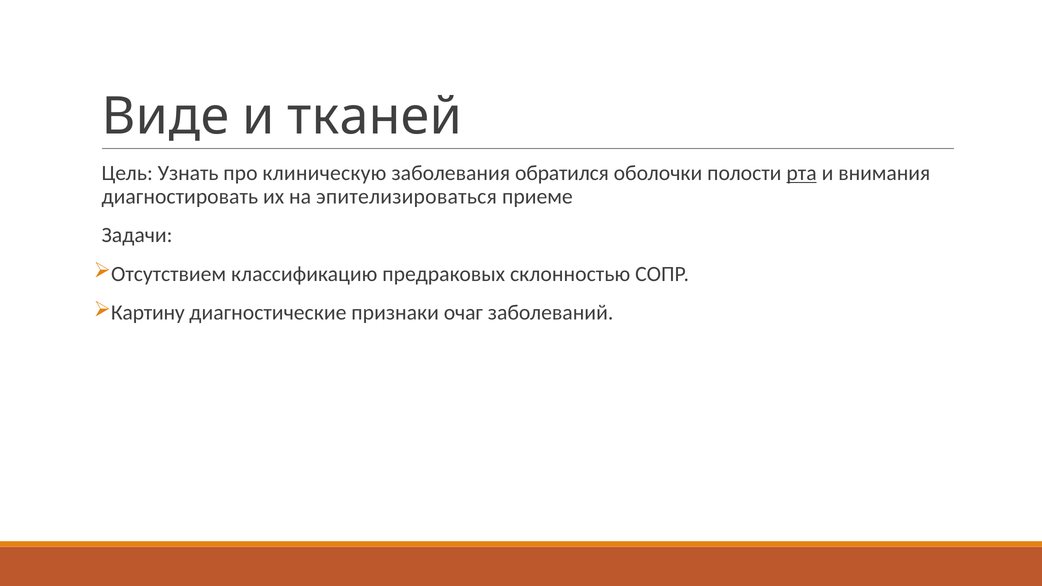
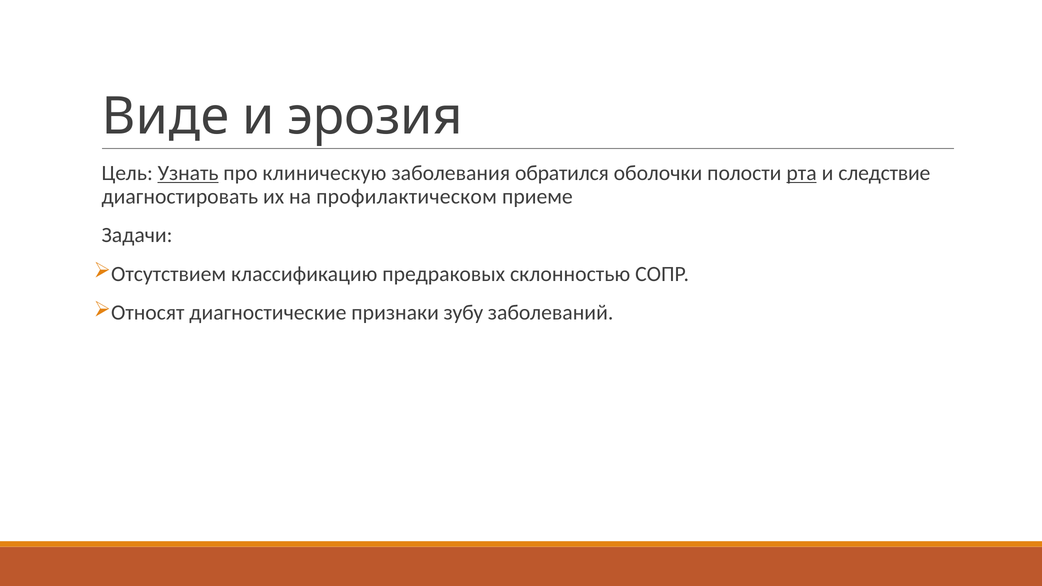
тканей: тканей -> эрозия
Узнать underline: none -> present
внимания: внимания -> следствие
эпителизироваться: эпителизироваться -> профилактическом
Картину: Картину -> Относят
очаг: очаг -> зубу
